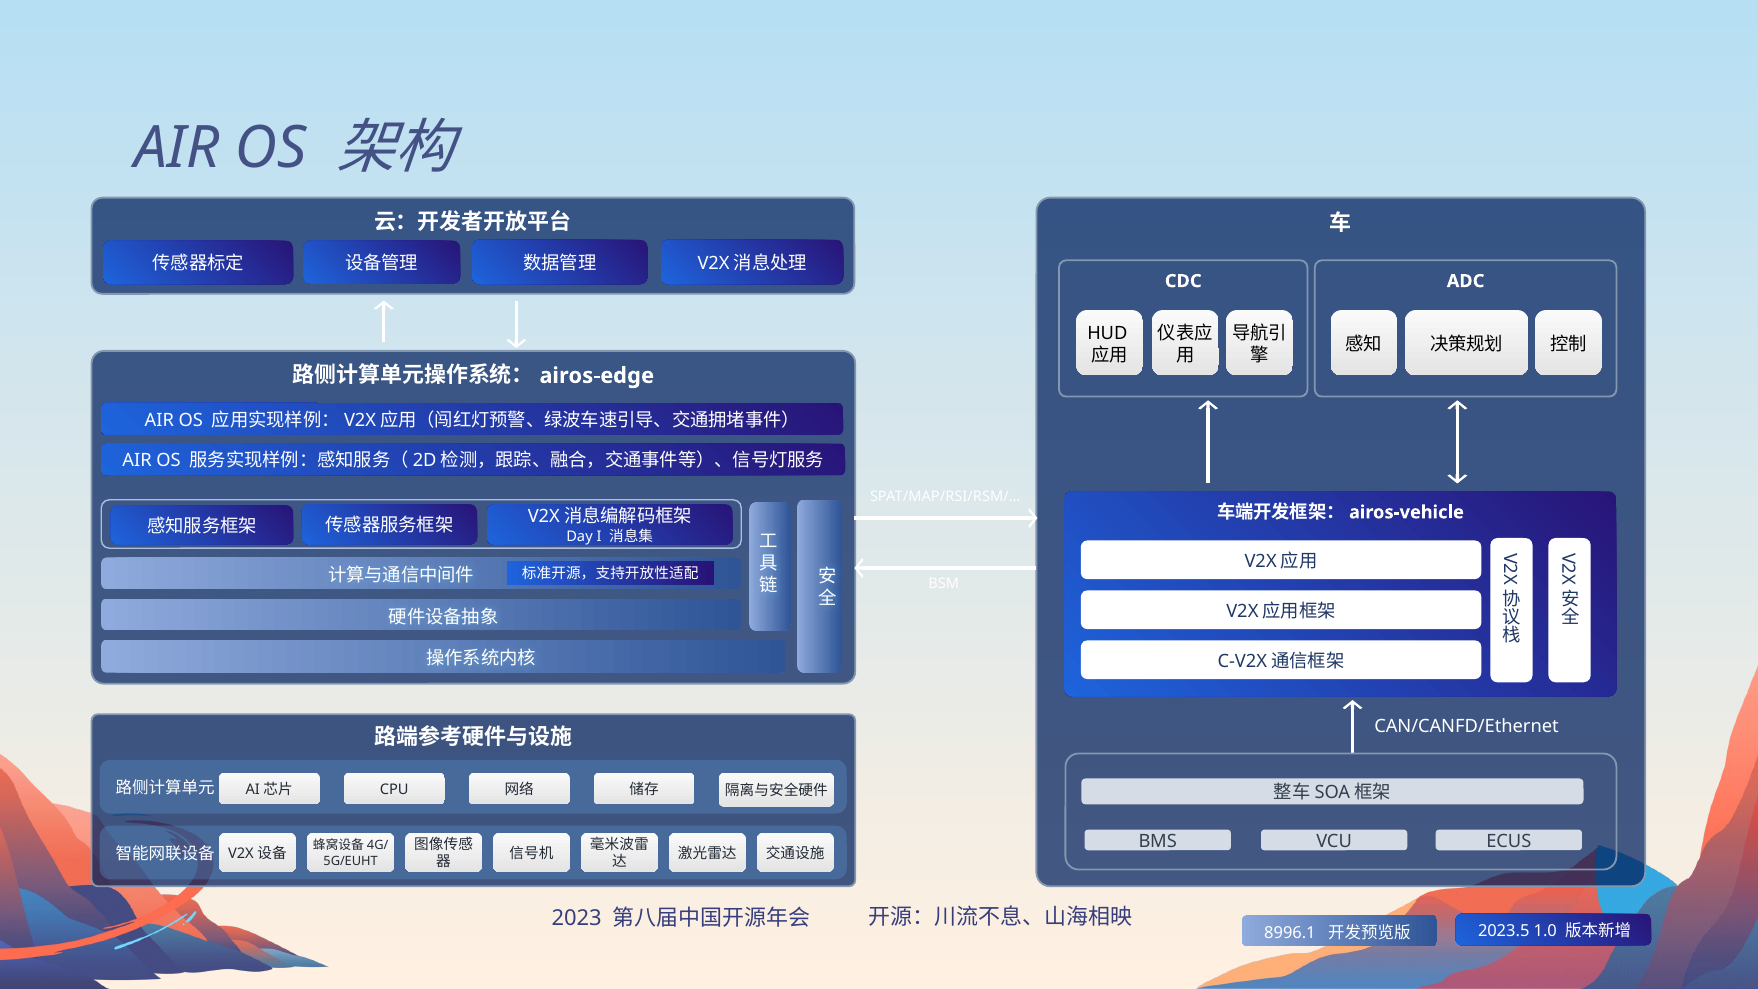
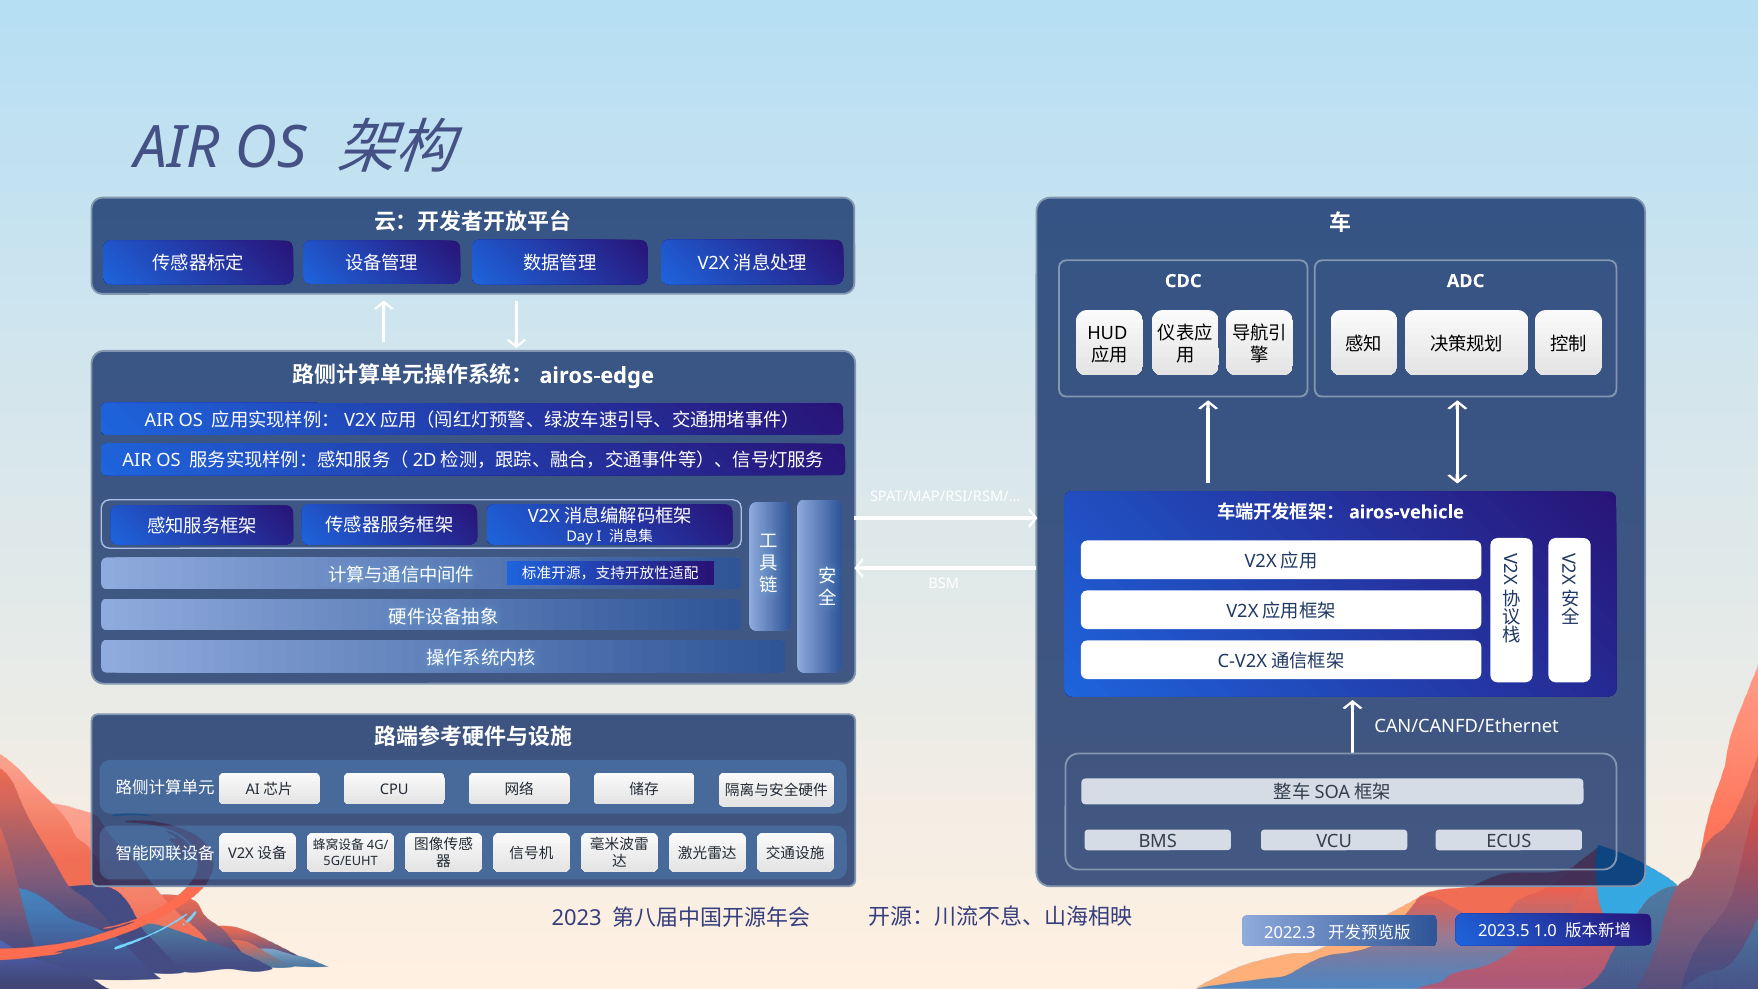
8996.1: 8996.1 -> 2022.3
